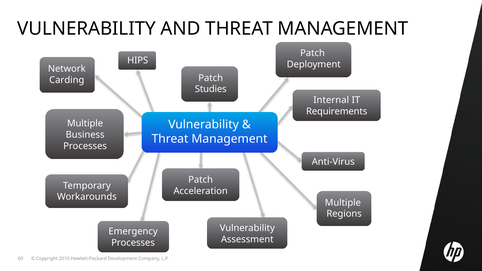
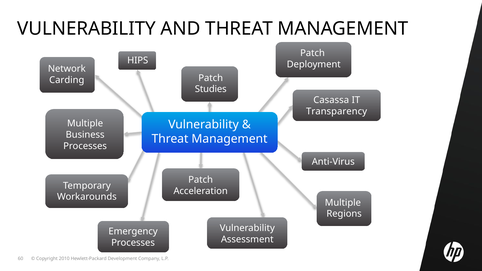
Internal: Internal -> Casassa
Requirements: Requirements -> Transparency
